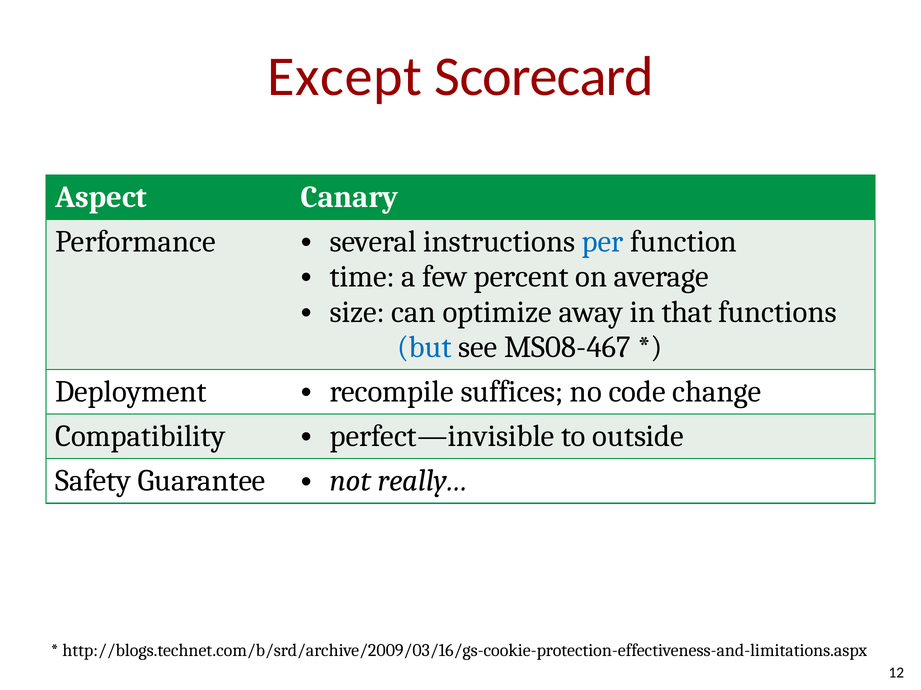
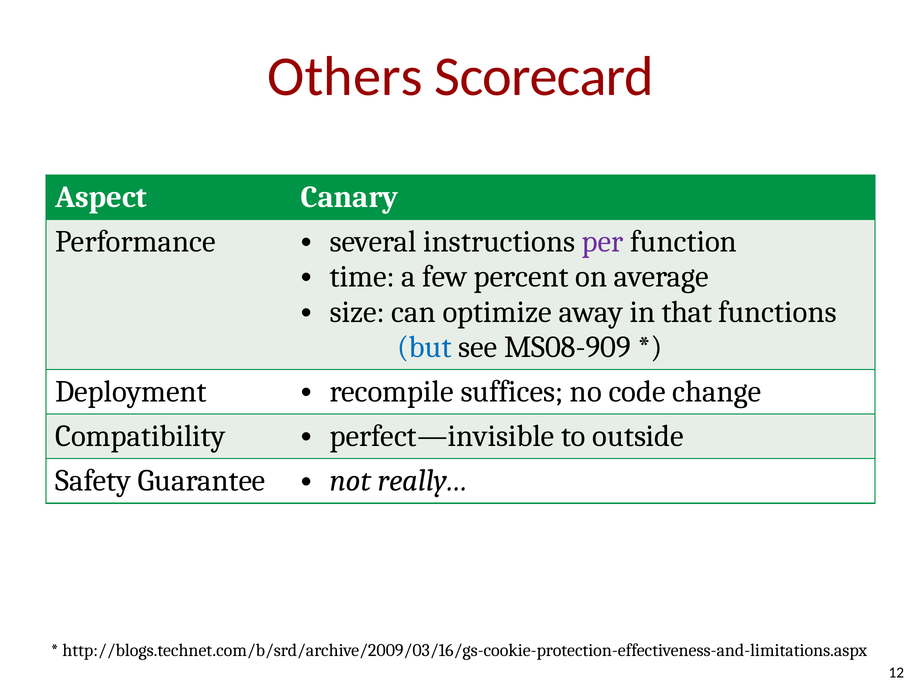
Except: Except -> Others
per colour: blue -> purple
MS08-467: MS08-467 -> MS08-909
